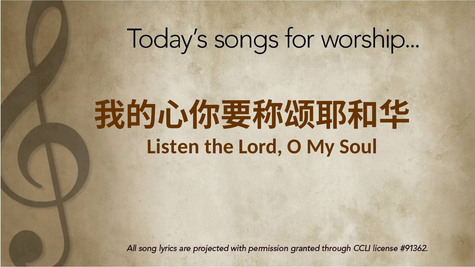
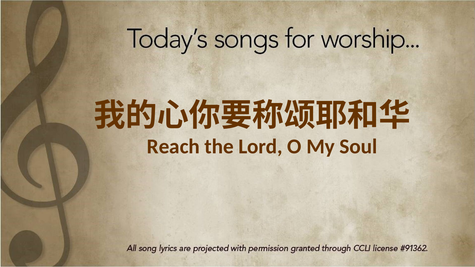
Listen: Listen -> Reach
